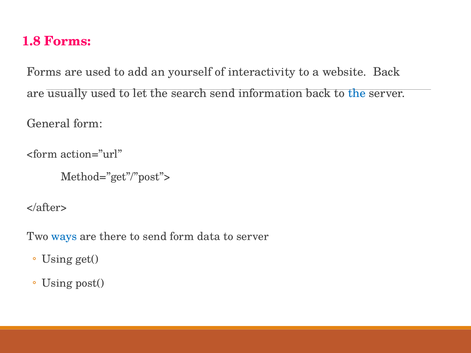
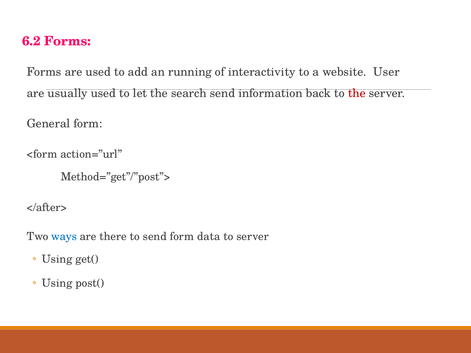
1.8: 1.8 -> 6.2
yourself: yourself -> running
website Back: Back -> User
the at (357, 93) colour: blue -> red
